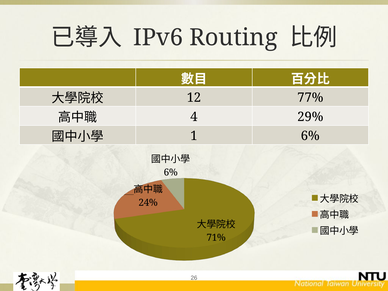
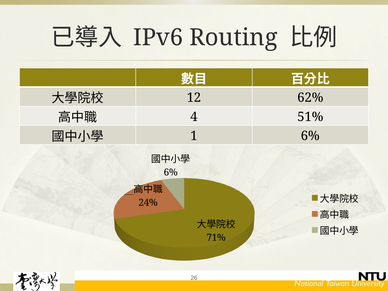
77%: 77% -> 62%
29%: 29% -> 51%
